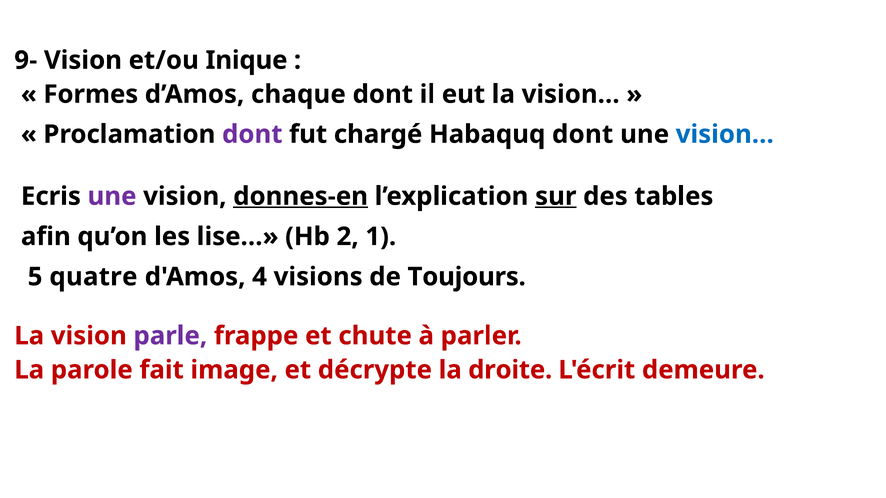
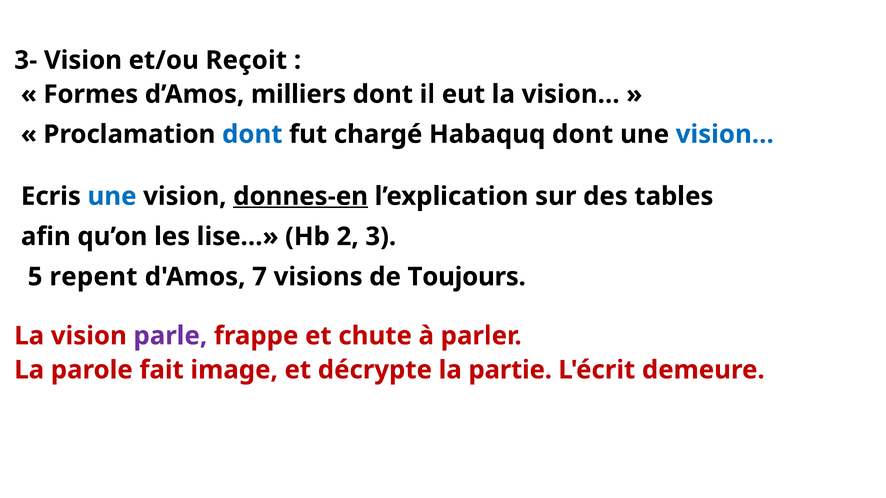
9-: 9- -> 3-
Inique: Inique -> Reçoit
chaque: chaque -> milliers
dont at (252, 134) colour: purple -> blue
une at (112, 196) colour: purple -> blue
sur underline: present -> none
1: 1 -> 3
quatre: quatre -> repent
4: 4 -> 7
droite: droite -> partie
